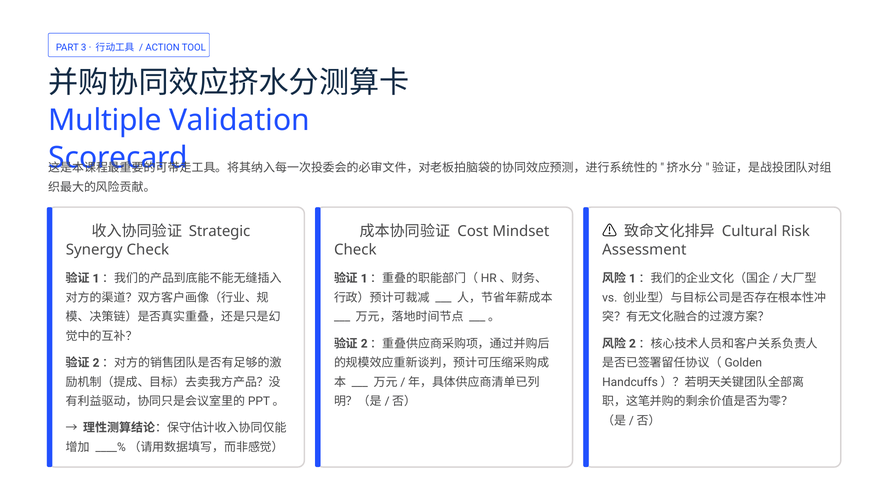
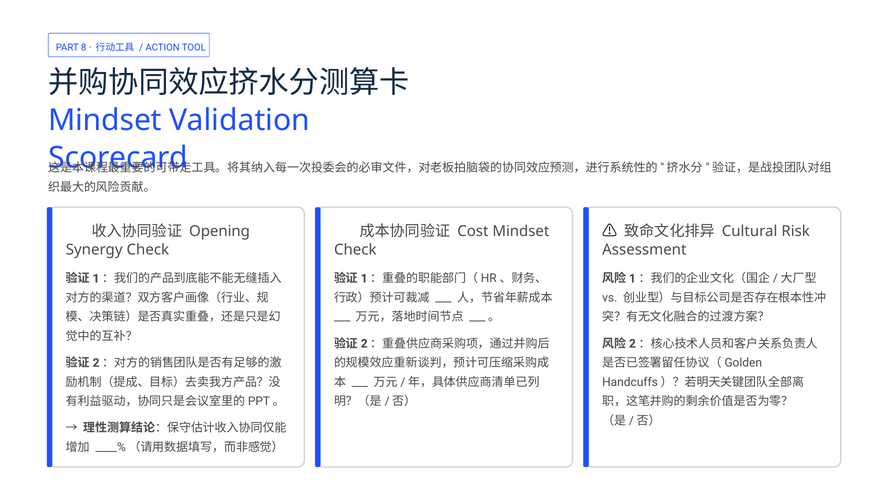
3: 3 -> 8
Multiple at (105, 120): Multiple -> Mindset
Strategic: Strategic -> Opening
